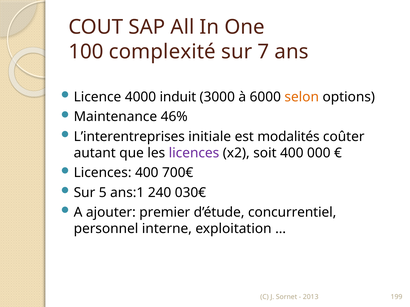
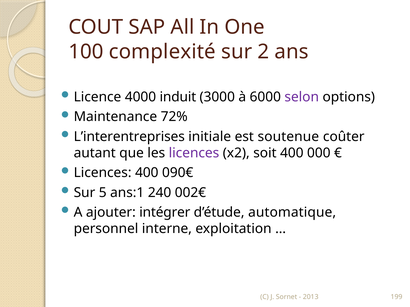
7: 7 -> 2
selon colour: orange -> purple
46%: 46% -> 72%
modalités: modalités -> soutenue
700€: 700€ -> 090€
030€: 030€ -> 002€
premier: premier -> intégrer
concurrentiel: concurrentiel -> automatique
